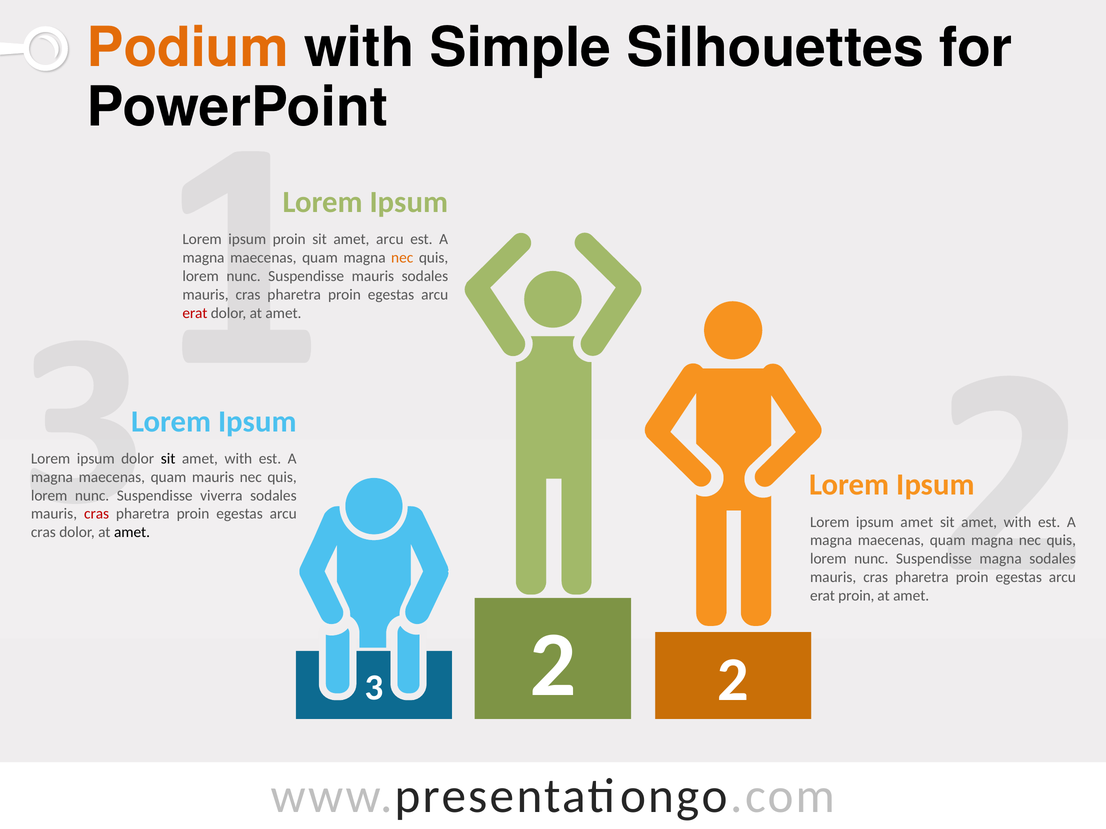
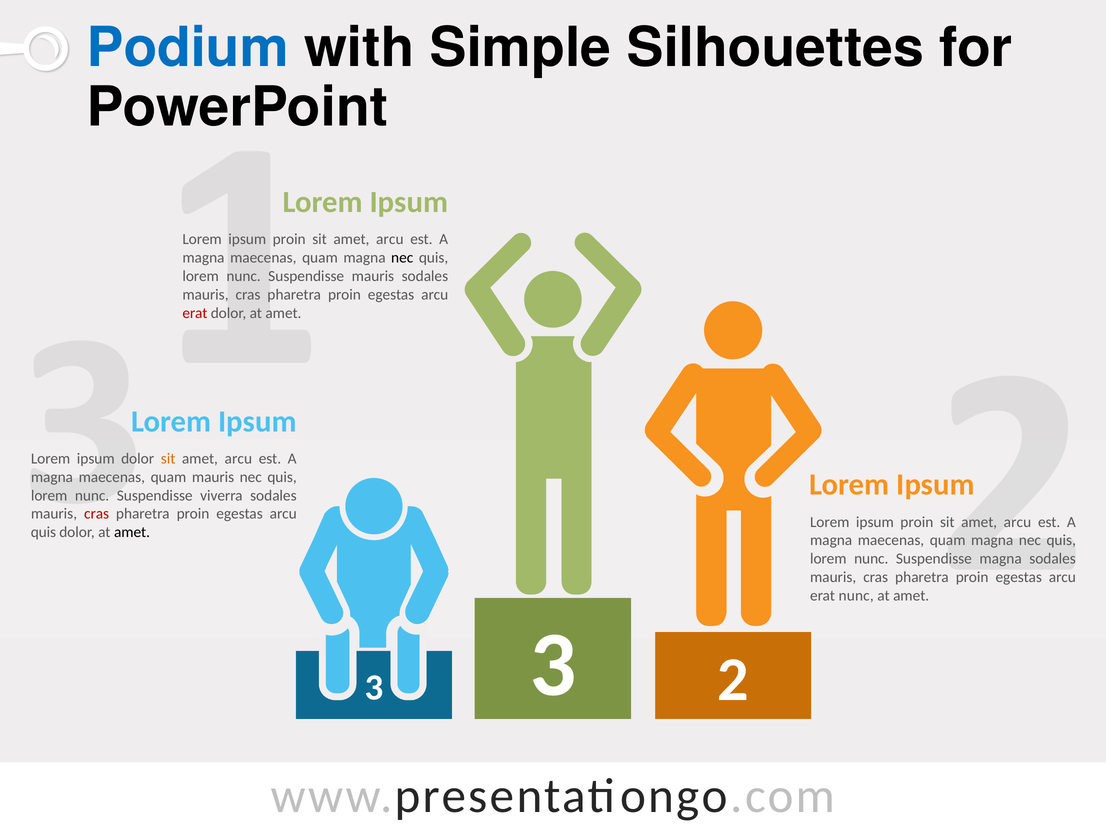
Podium colour: orange -> blue
nec at (402, 258) colour: orange -> black
sit at (168, 459) colour: black -> orange
with at (238, 459): with -> arcu
amet at (917, 522): amet -> proin
with at (1018, 522): with -> arcu
cras at (43, 533): cras -> quis
proin at (856, 596): proin -> nunc
3 2: 2 -> 3
